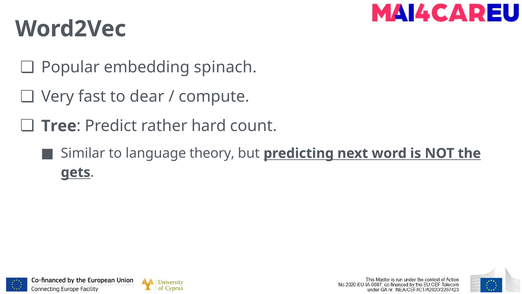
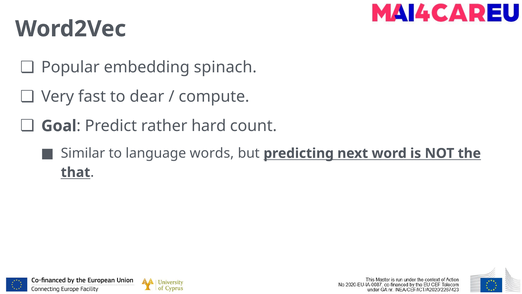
Tree: Tree -> Goal
theory: theory -> words
gets: gets -> that
